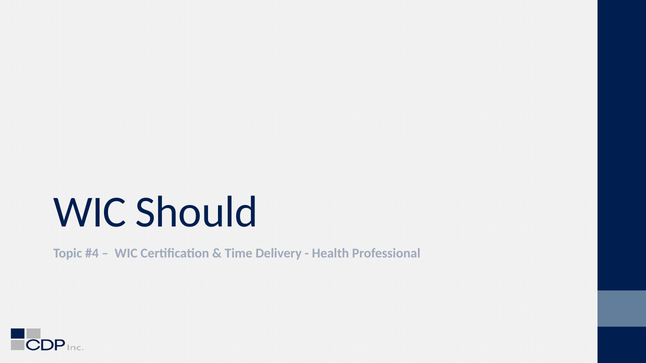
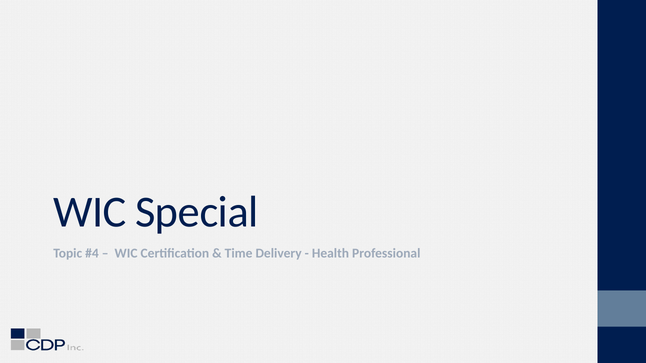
Should: Should -> Special
